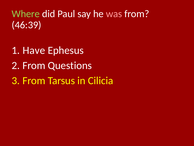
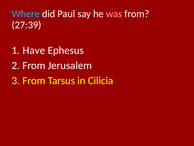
Where colour: light green -> light blue
46:39: 46:39 -> 27:39
Questions: Questions -> Jerusalem
